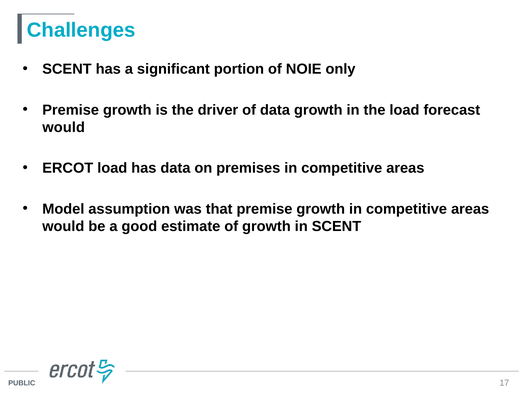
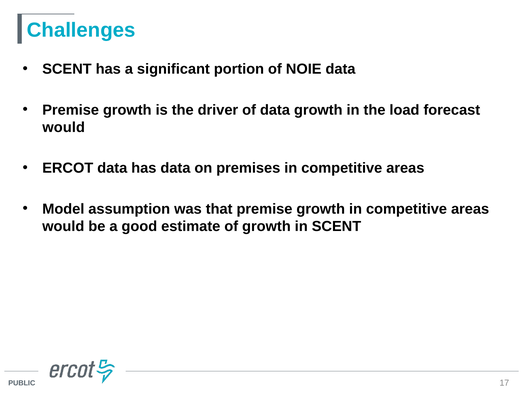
NOIE only: only -> data
ERCOT load: load -> data
